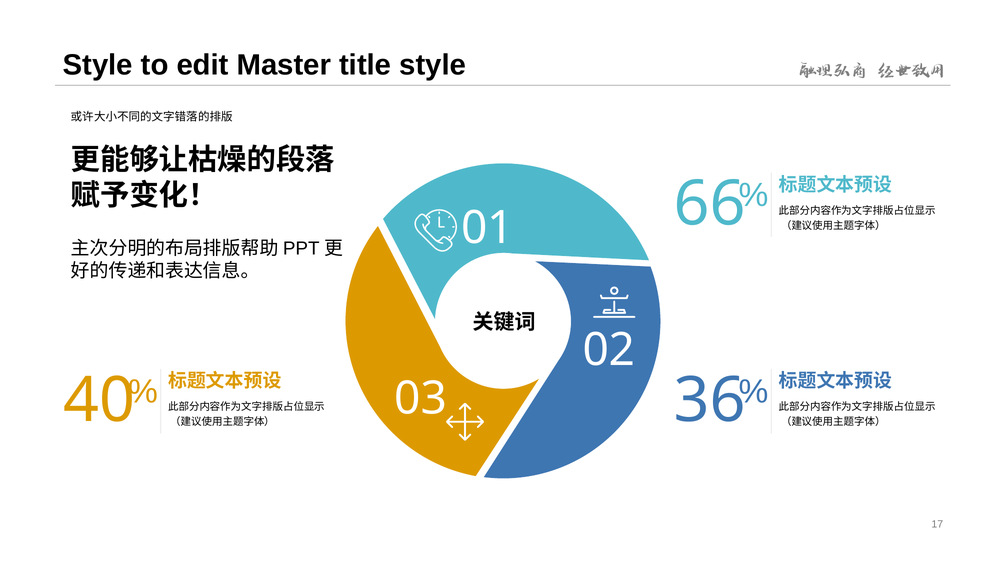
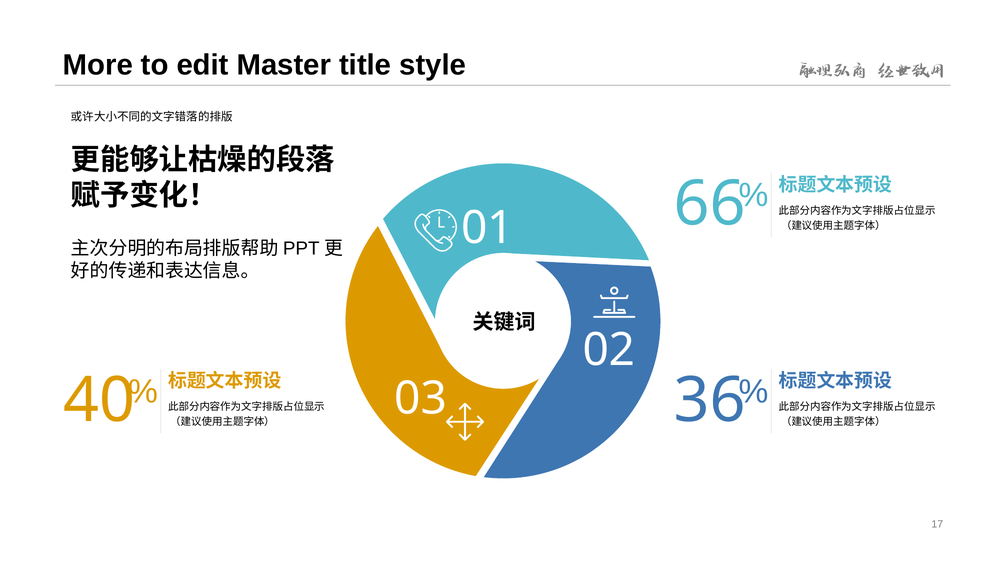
Style at (98, 65): Style -> More
